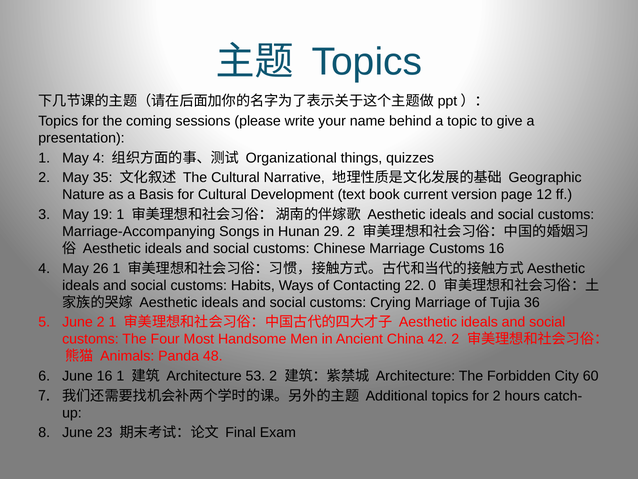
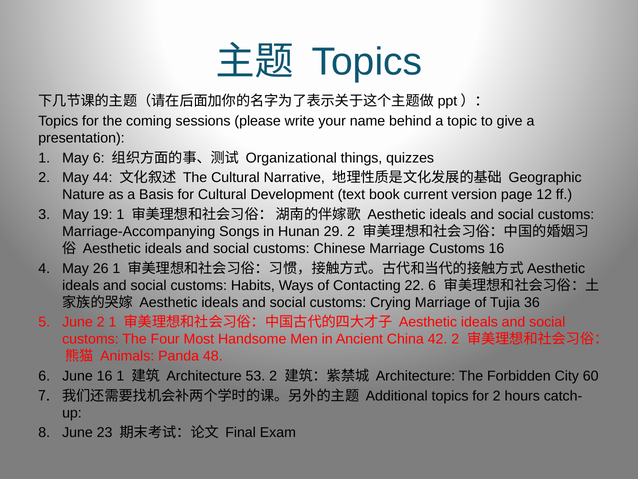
May 4: 4 -> 6
35: 35 -> 44
22 0: 0 -> 6
